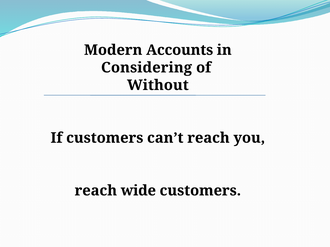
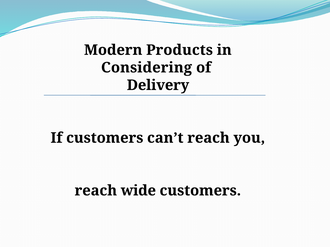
Accounts: Accounts -> Products
Without: Without -> Delivery
